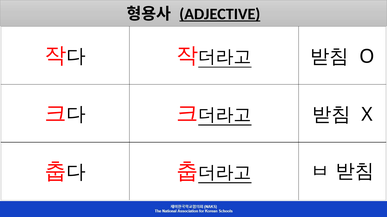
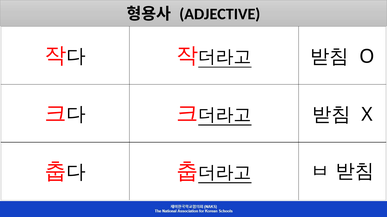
ADJECTIVE underline: present -> none
